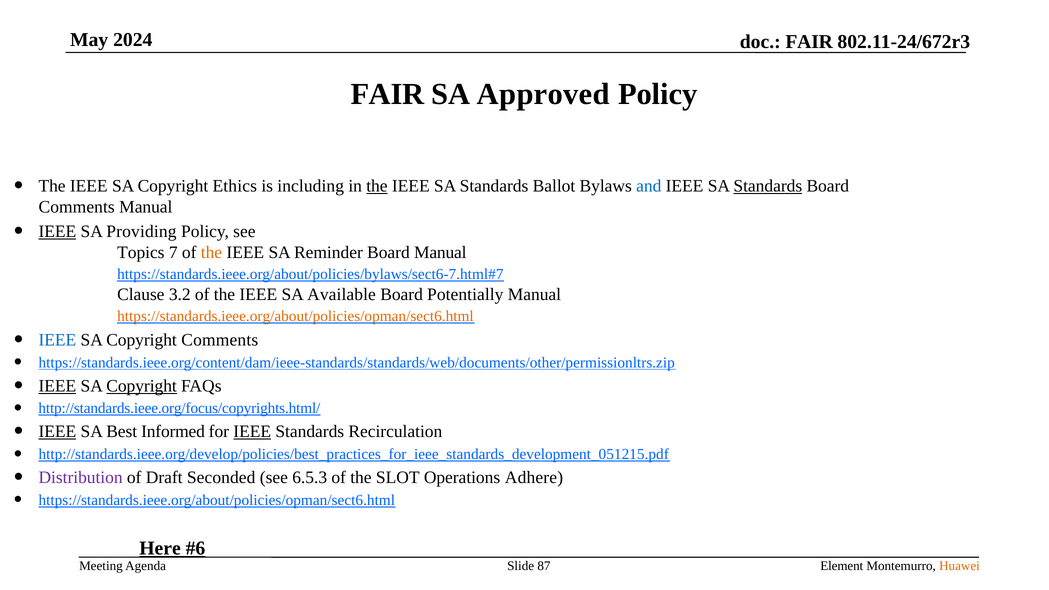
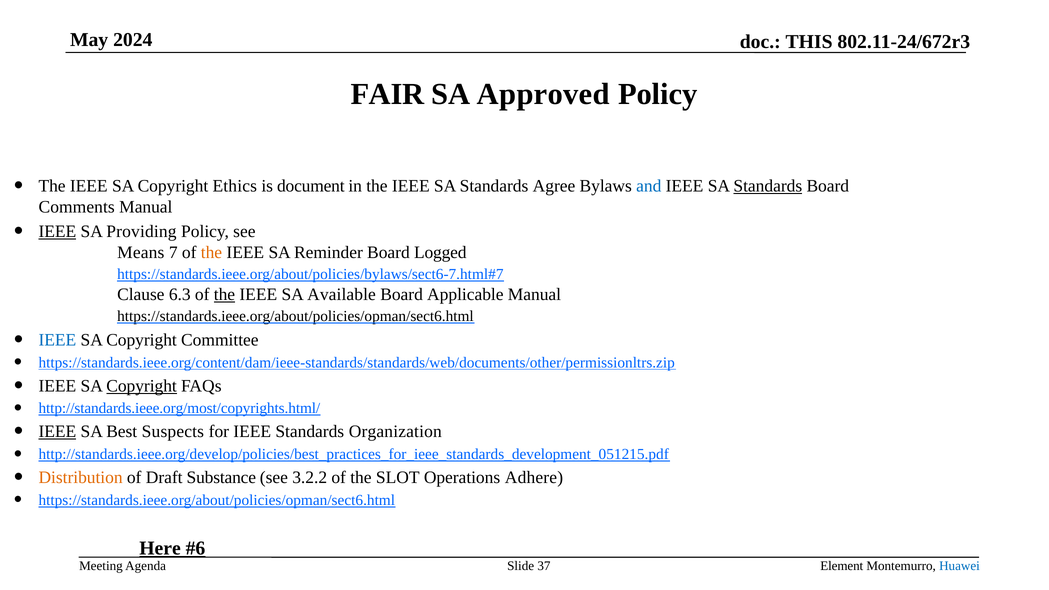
FAIR at (809, 42): FAIR -> THIS
including: including -> document
the at (377, 186) underline: present -> none
Ballot: Ballot -> Agree
Topics: Topics -> Means
Board Manual: Manual -> Logged
3.2: 3.2 -> 6.3
the at (224, 294) underline: none -> present
Potentially: Potentially -> Applicable
https://standards.ieee.org/about/policies/opman/sect6.html at (295, 316) colour: orange -> black
Copyright Comments: Comments -> Committee
IEEE at (57, 386) underline: present -> none
http://standards.ieee.org/focus/copyrights.html/: http://standards.ieee.org/focus/copyrights.html/ -> http://standards.ieee.org/most/copyrights.html/
Informed: Informed -> Suspects
IEEE at (252, 432) underline: present -> none
Recirculation: Recirculation -> Organization
Distribution colour: purple -> orange
Seconded: Seconded -> Substance
6.5.3: 6.5.3 -> 3.2.2
87: 87 -> 37
Huawei colour: orange -> blue
